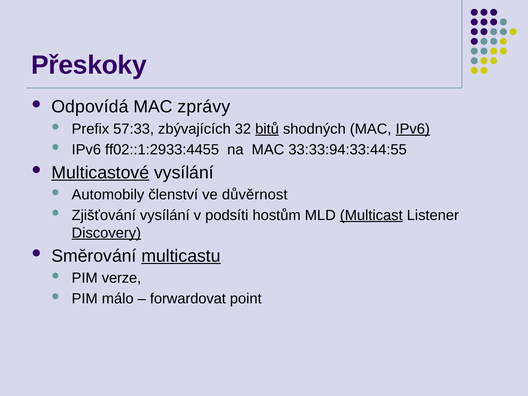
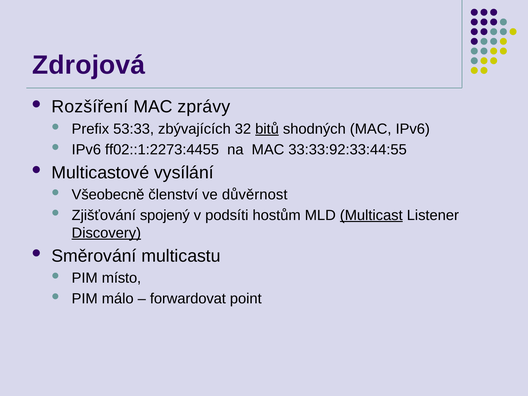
Přeskoky: Přeskoky -> Zdrojová
Odpovídá: Odpovídá -> Rozšíření
57:33: 57:33 -> 53:33
IPv6 at (413, 129) underline: present -> none
ff02::1:2933:4455: ff02::1:2933:4455 -> ff02::1:2273:4455
33:33:94:33:44:55: 33:33:94:33:44:55 -> 33:33:92:33:44:55
Multicastové underline: present -> none
Automobily: Automobily -> Všeobecně
Zjišťování vysílání: vysílání -> spojený
multicastu underline: present -> none
verze: verze -> místo
